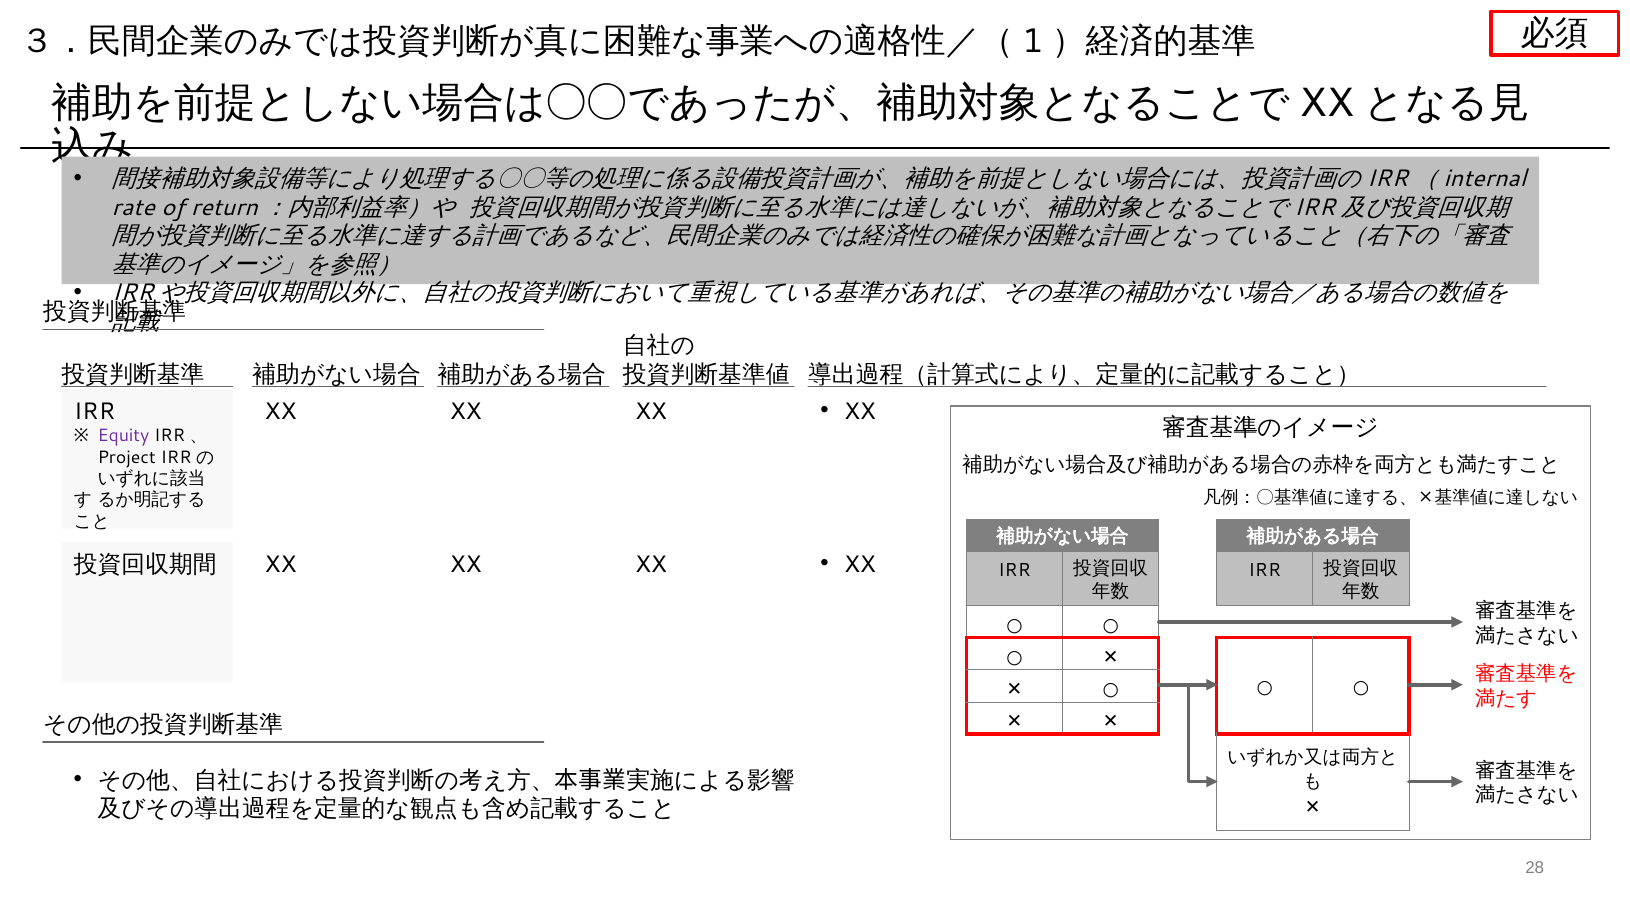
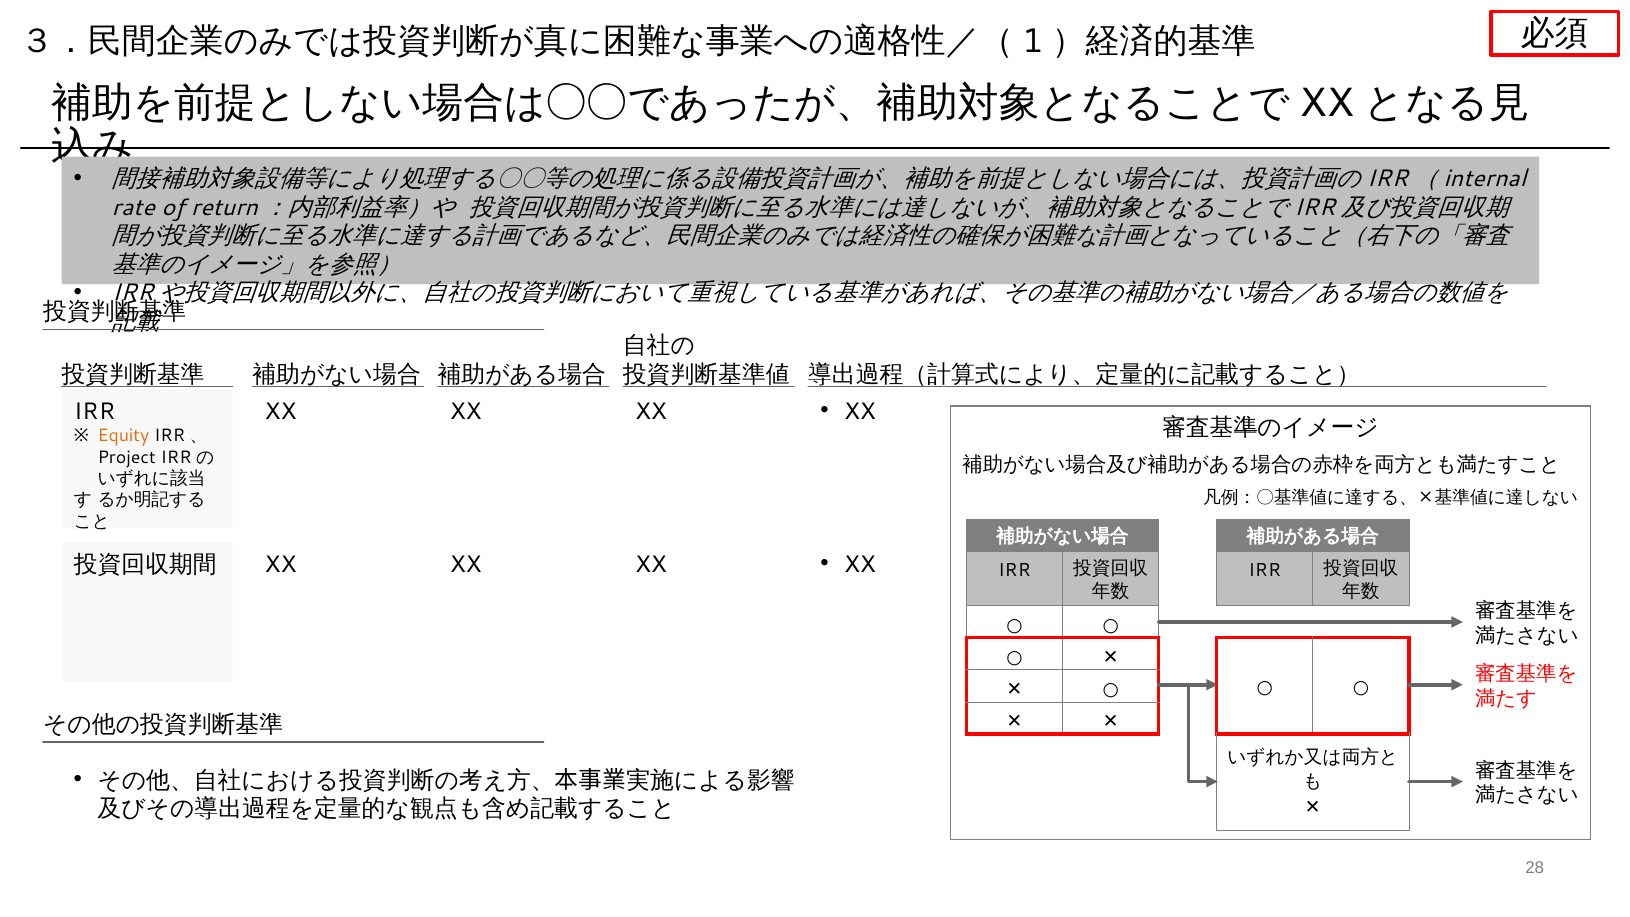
Equity colour: purple -> orange
